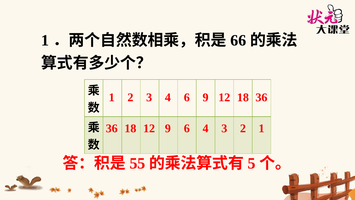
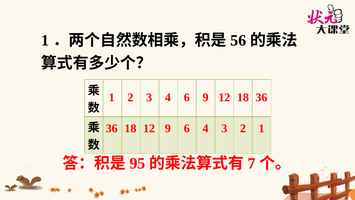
66: 66 -> 56
55: 55 -> 95
5: 5 -> 7
